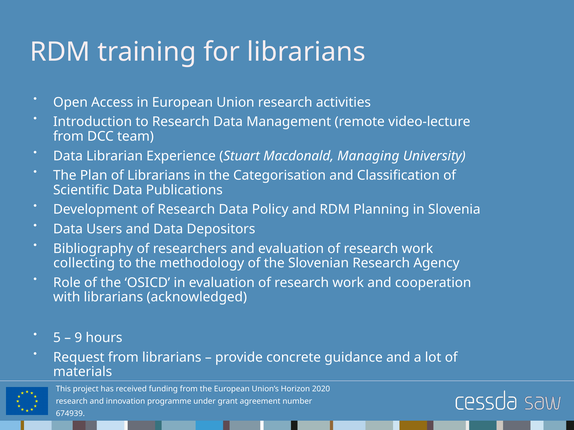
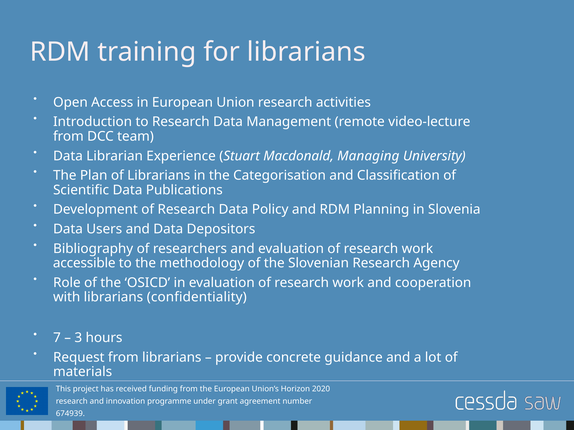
collecting: collecting -> accessible
acknowledged: acknowledged -> confidentiality
5: 5 -> 7
9: 9 -> 3
